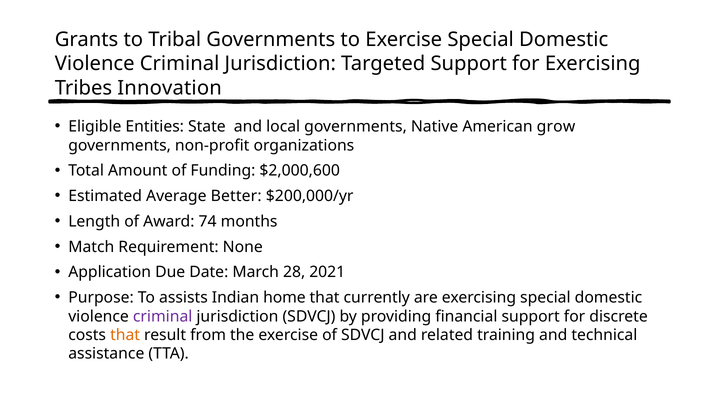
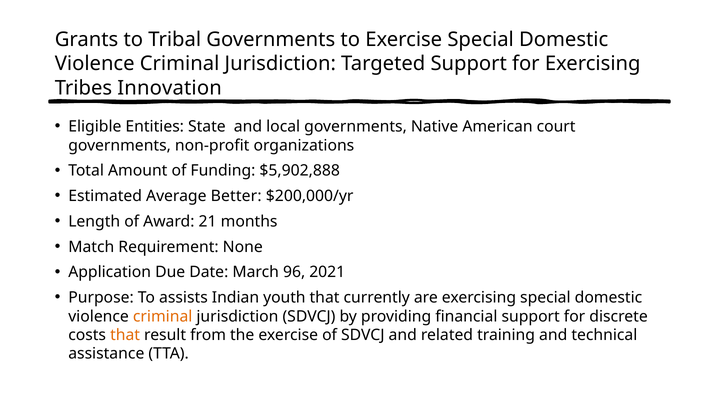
grow: grow -> court
$2,000,600: $2,000,600 -> $5,902,888
74: 74 -> 21
28: 28 -> 96
home: home -> youth
criminal at (163, 317) colour: purple -> orange
